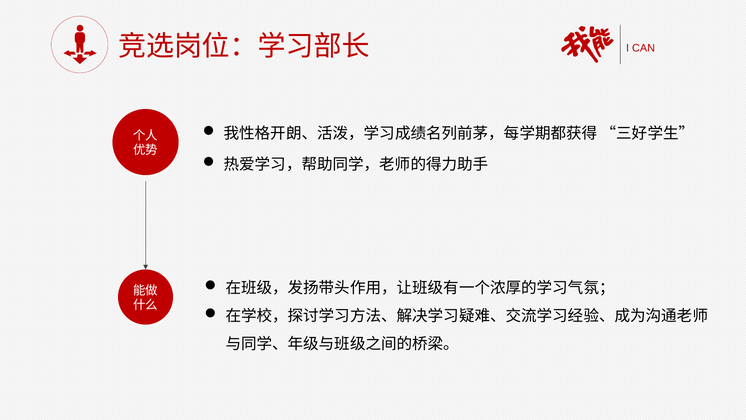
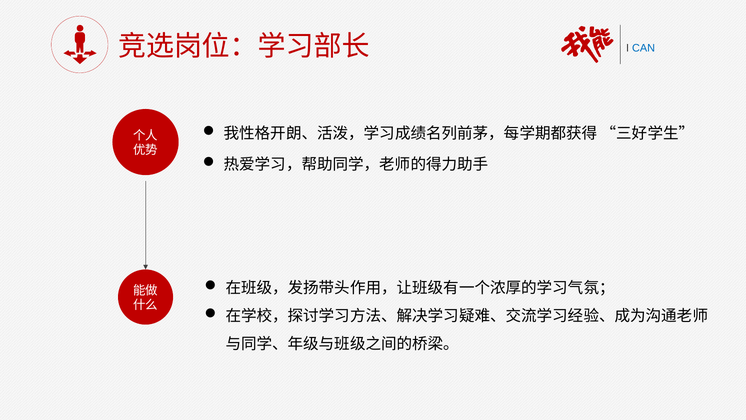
CAN colour: red -> blue
